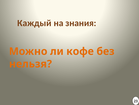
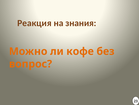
Каждый: Каждый -> Реакция
нельзя: нельзя -> вопрос
